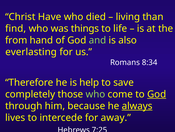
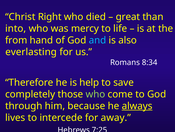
Have: Have -> Right
living: living -> great
find: find -> into
things: things -> mercy
and colour: light green -> light blue
God at (157, 94) underline: present -> none
